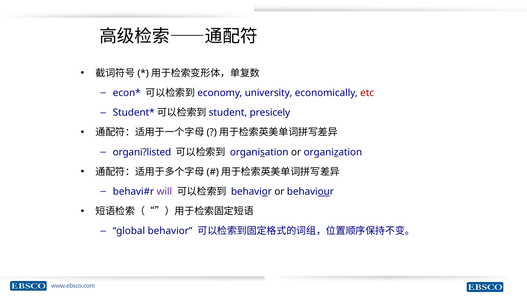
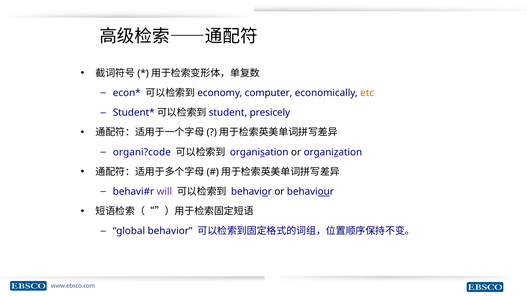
university: university -> computer
etc colour: red -> orange
organi?listed: organi?listed -> organi?code
